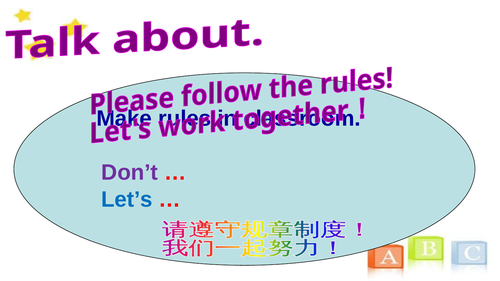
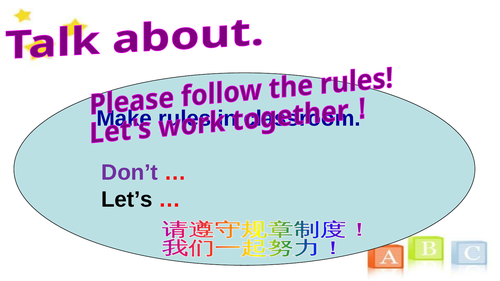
Let’s colour: blue -> black
